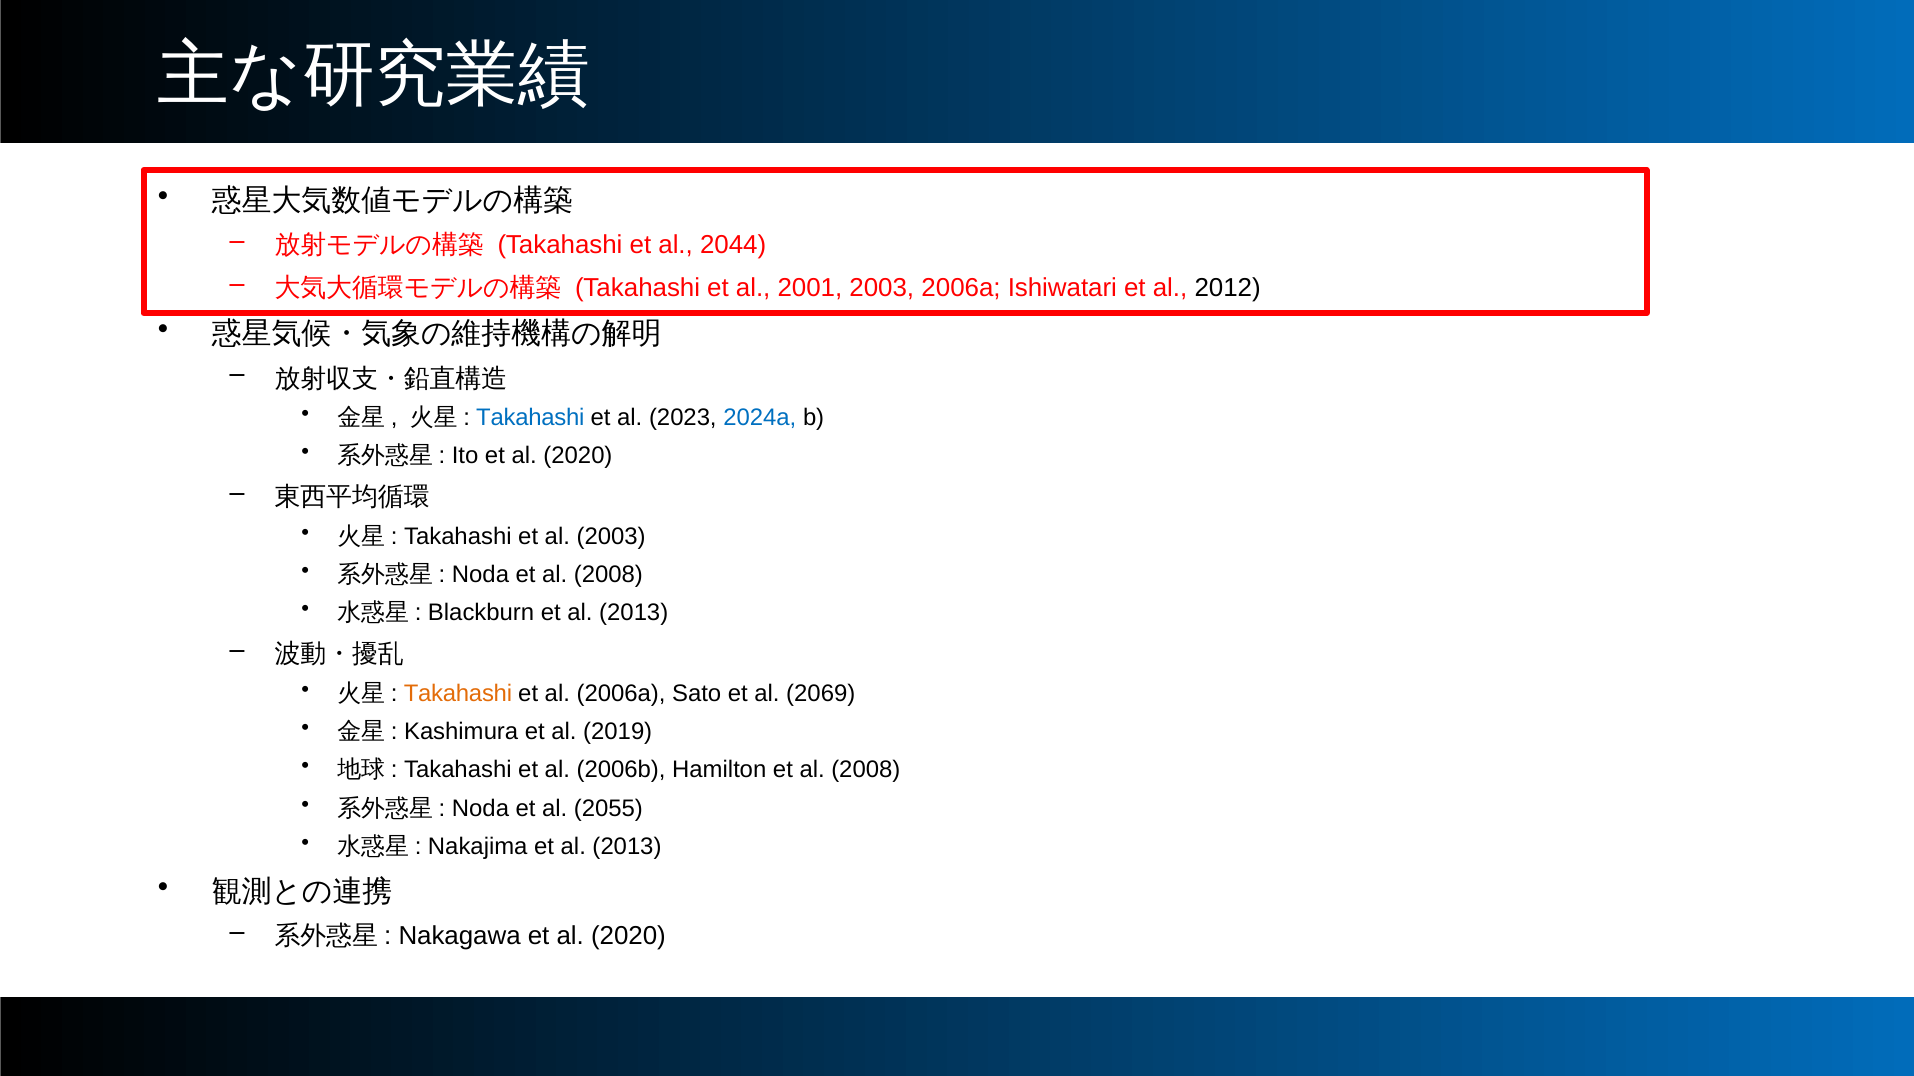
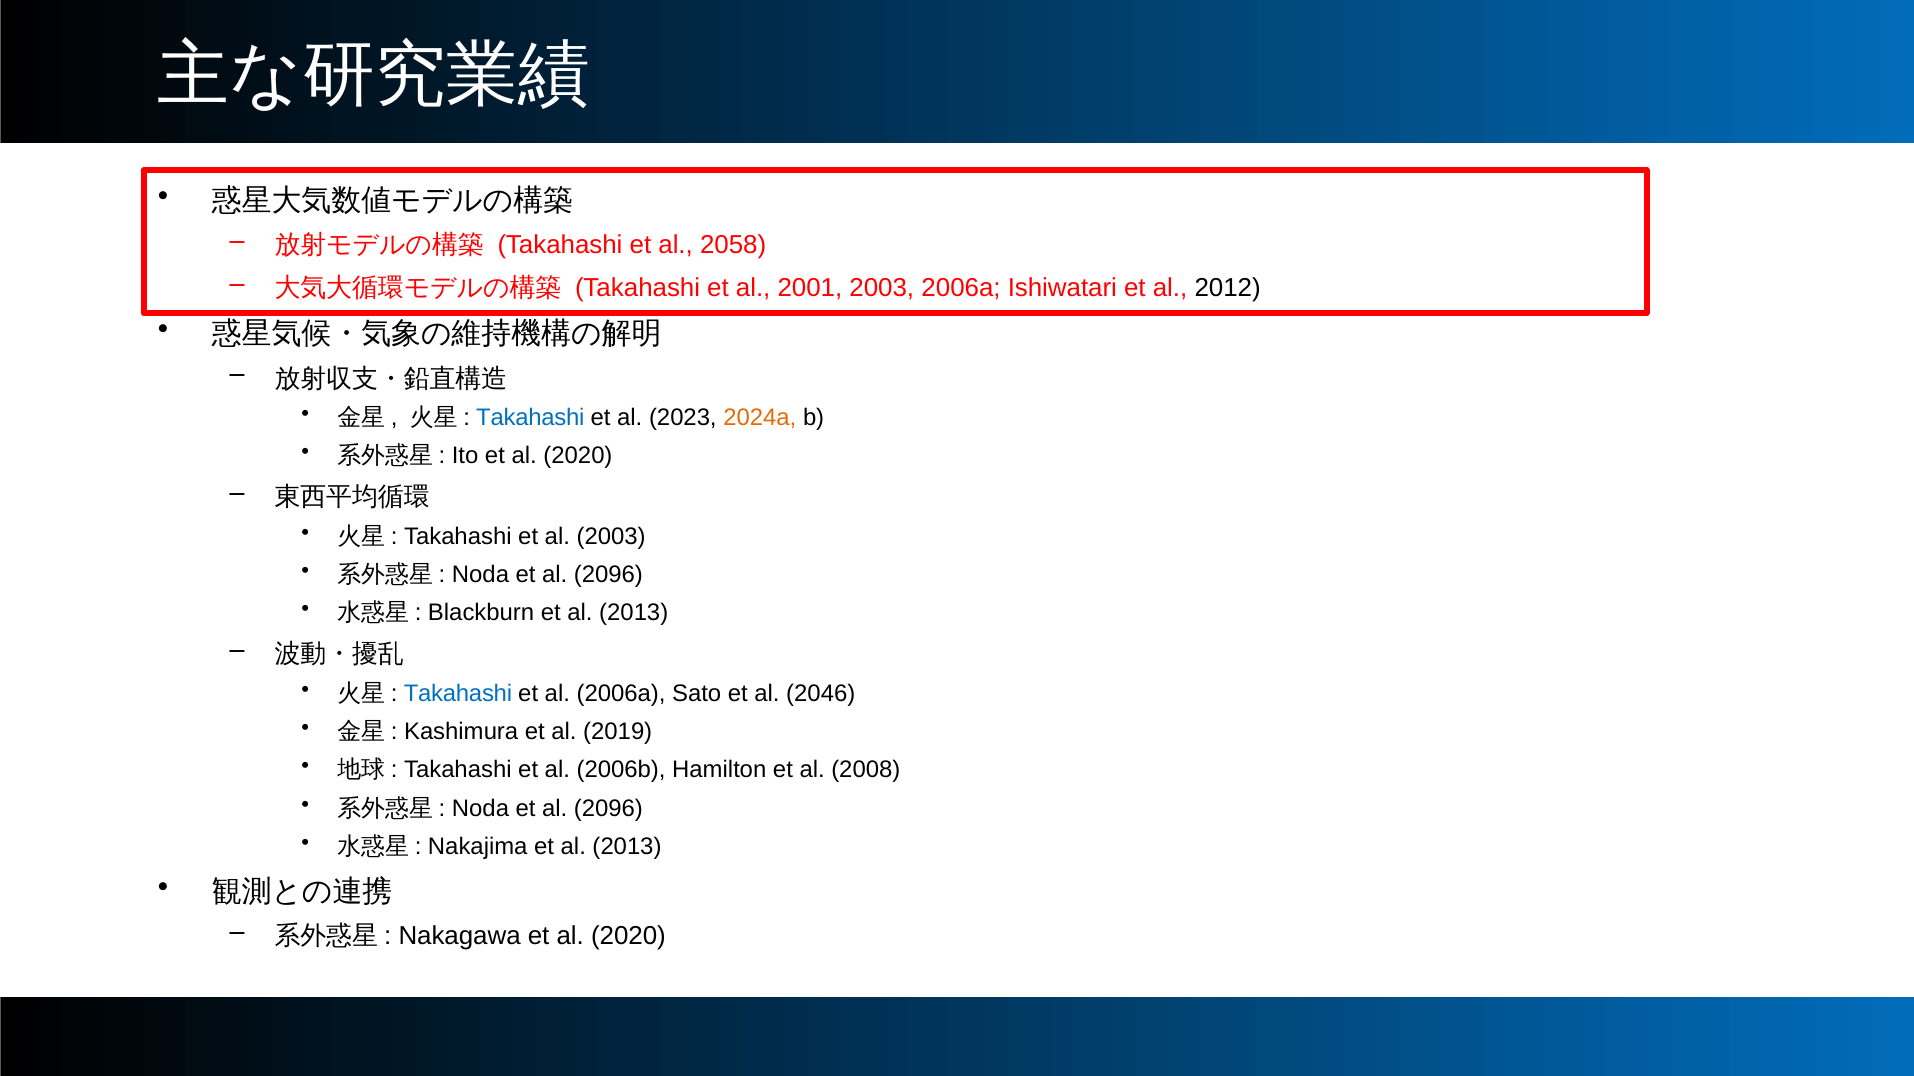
2044: 2044 -> 2058
2024a colour: blue -> orange
2008 at (608, 575): 2008 -> 2096
Takahashi at (458, 694) colour: orange -> blue
2069: 2069 -> 2046
2055 at (608, 809): 2055 -> 2096
